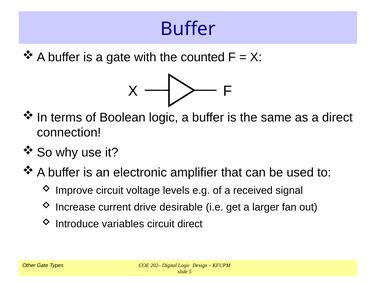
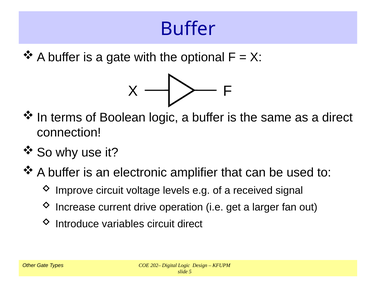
counted: counted -> optional
desirable: desirable -> operation
